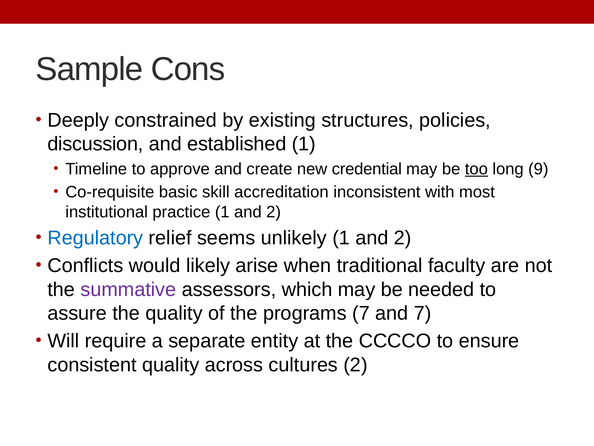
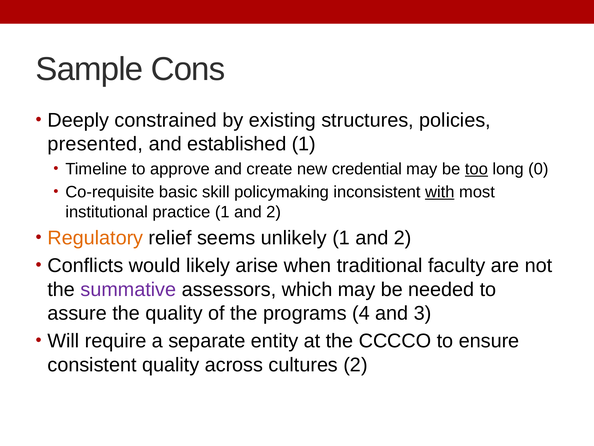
discussion: discussion -> presented
9: 9 -> 0
accreditation: accreditation -> policymaking
with underline: none -> present
Regulatory colour: blue -> orange
programs 7: 7 -> 4
and 7: 7 -> 3
